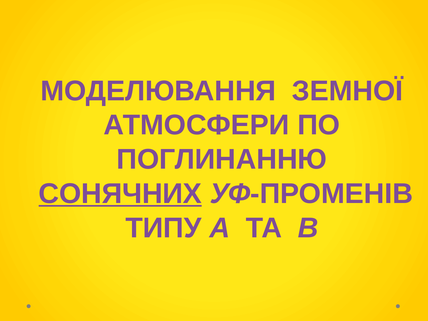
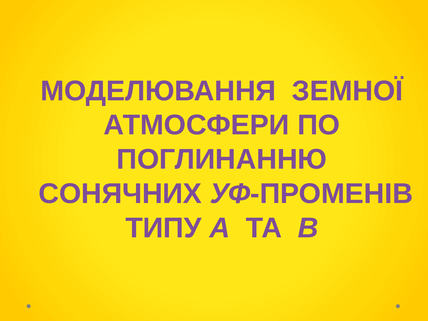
СОНЯЧНИХ underline: present -> none
